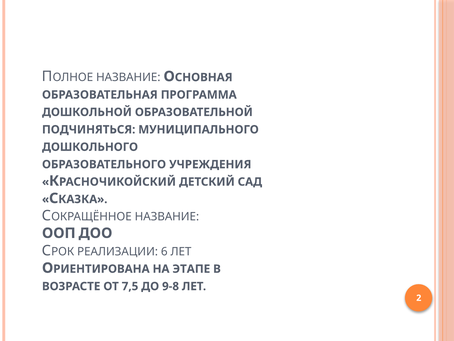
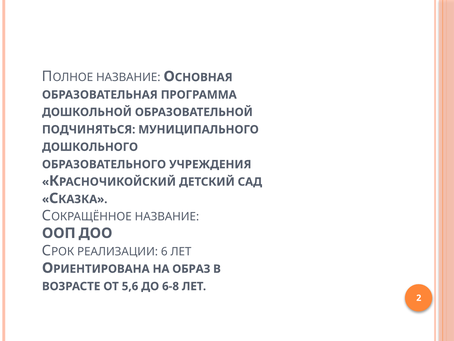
ЭТАПЕ: ЭТАПЕ -> ОБРАЗ
7,5: 7,5 -> 5,6
9-8: 9-8 -> 6-8
